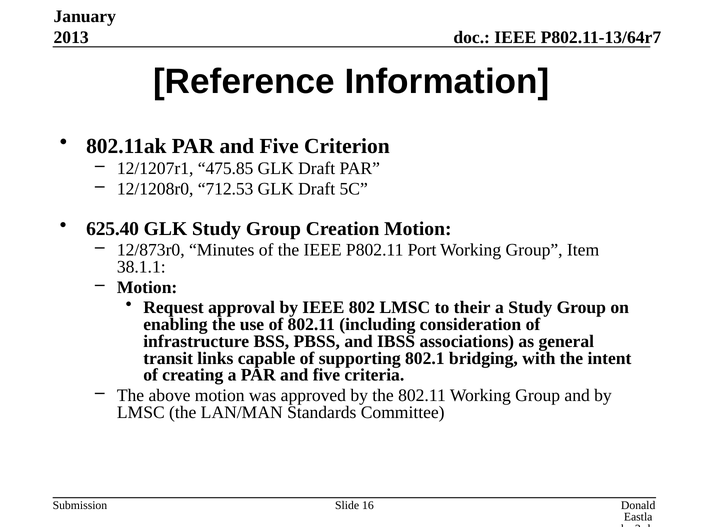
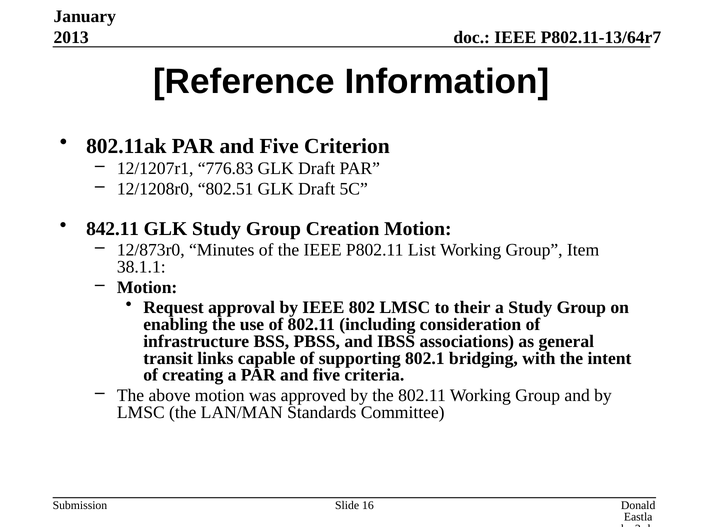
475.85: 475.85 -> 776.83
712.53: 712.53 -> 802.51
625.40: 625.40 -> 842.11
Port: Port -> List
